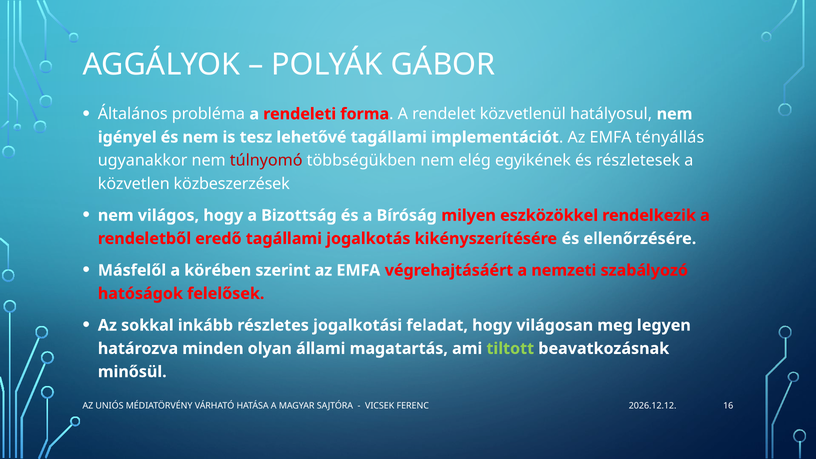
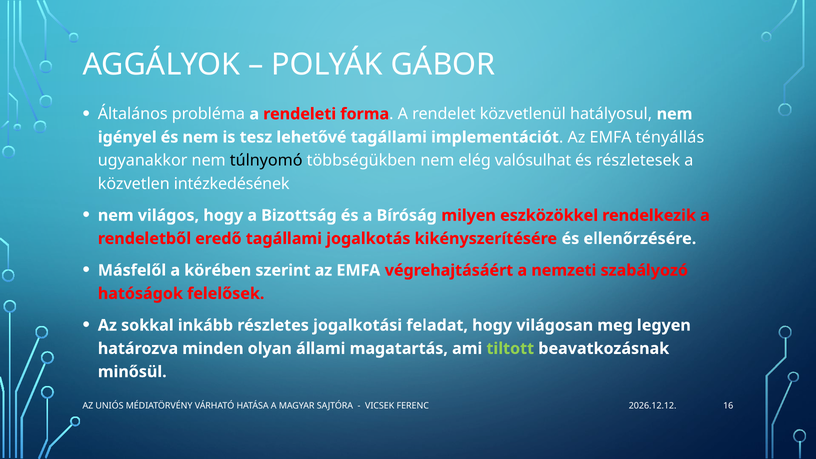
túlnyomó colour: red -> black
egyikének: egyikének -> valósulhat
közbeszerzések: közbeszerzések -> intézkedésének
